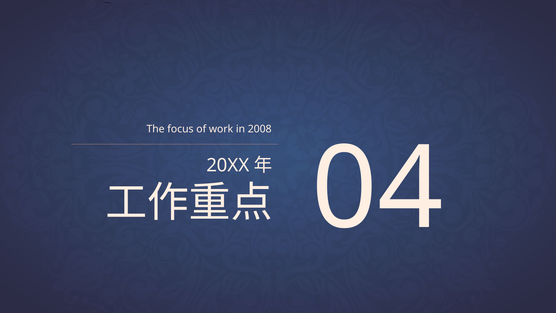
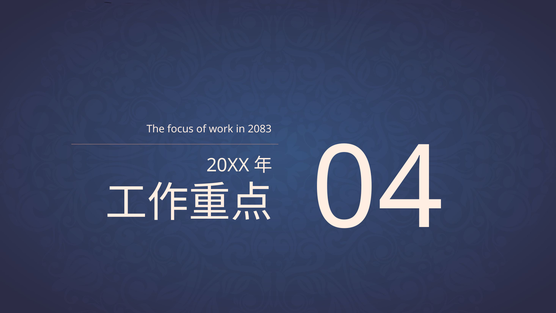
2008: 2008 -> 2083
